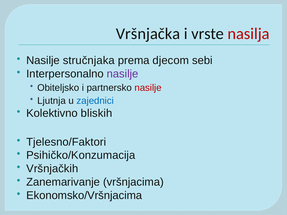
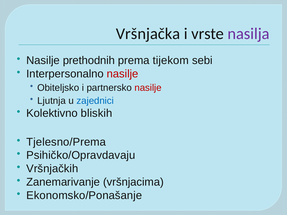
nasilja colour: red -> purple
stručnjaka: stručnjaka -> prethodnih
djecom: djecom -> tijekom
nasilje at (123, 74) colour: purple -> red
Tjelesno/Faktori: Tjelesno/Faktori -> Tjelesno/Prema
Psihičko/Konzumacija: Psihičko/Konzumacija -> Psihičko/Opravdavaju
Ekonomsko/Vršnjacima: Ekonomsko/Vršnjacima -> Ekonomsko/Ponašanje
